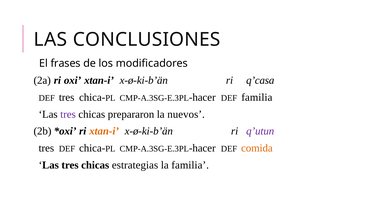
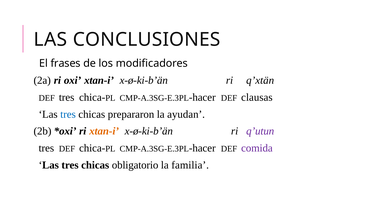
q’casa: q’casa -> q’xtän
DEF familia: familia -> clausas
tres at (68, 114) colour: purple -> blue
nuevos: nuevos -> ayudan
comida colour: orange -> purple
estrategias: estrategias -> obligatorio
